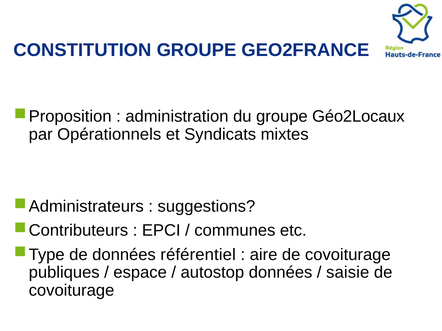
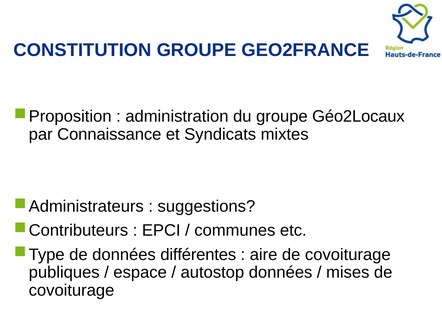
Opérationnels: Opérationnels -> Connaissance
référentiel: référentiel -> différentes
saisie: saisie -> mises
